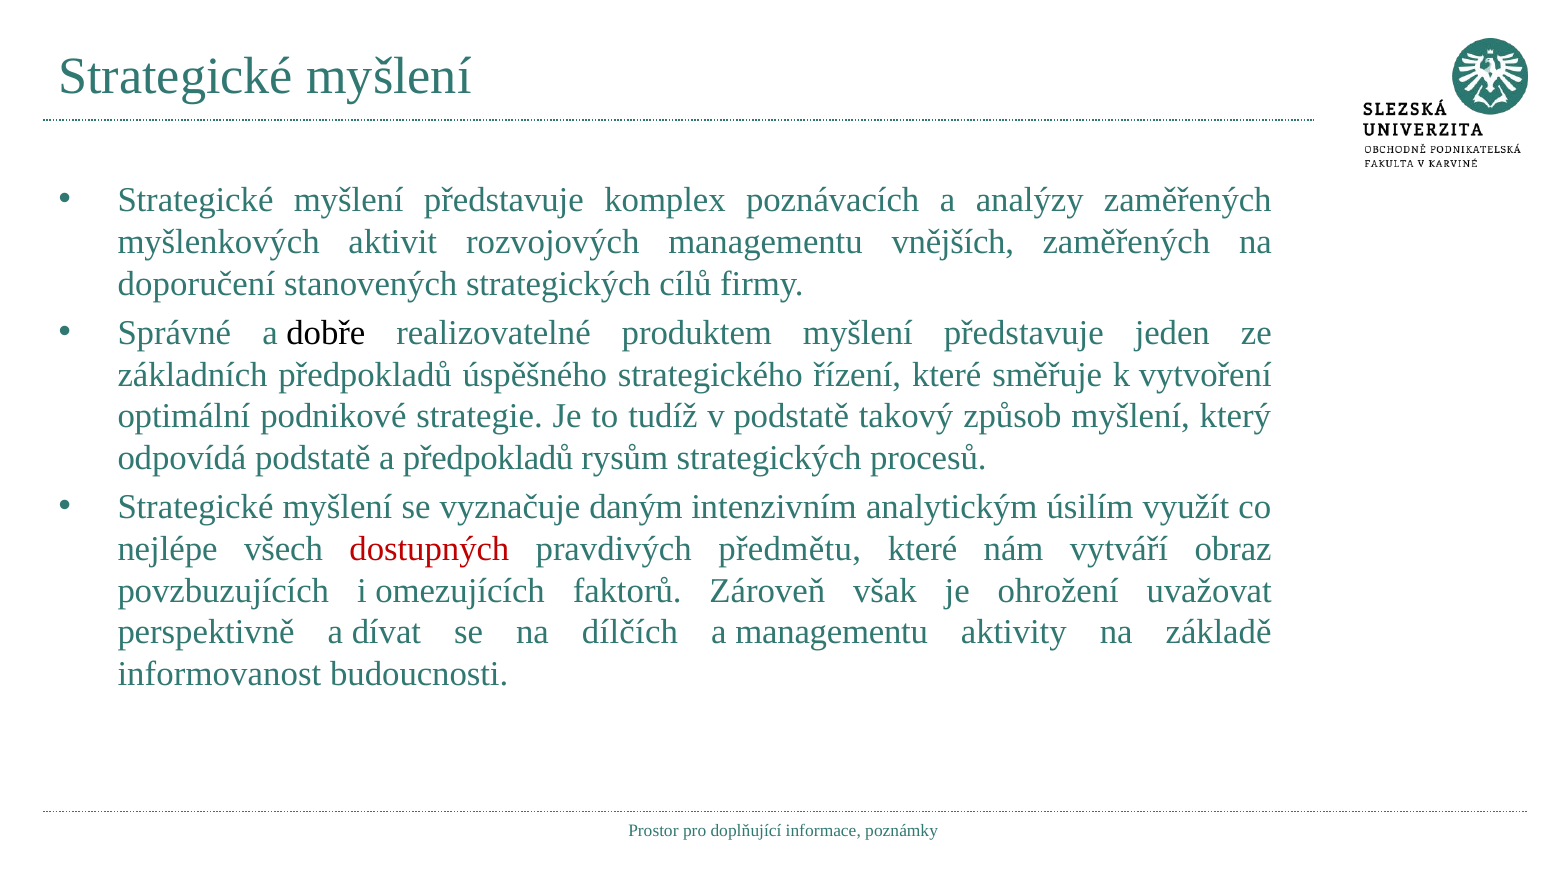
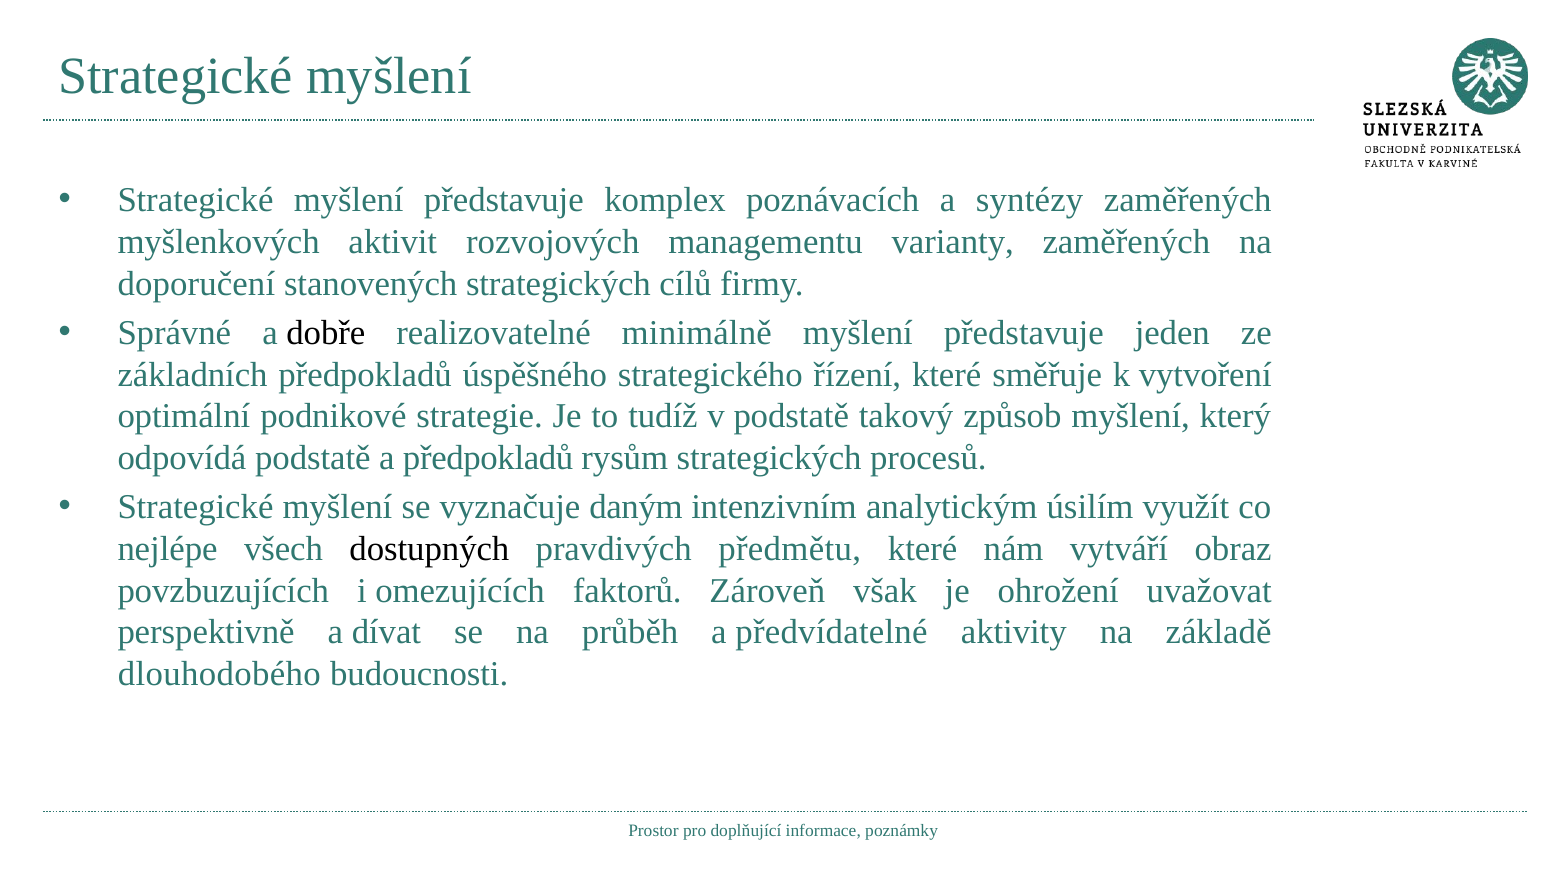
analýzy: analýzy -> syntézy
vnějších: vnějších -> varianty
produktem: produktem -> minimálně
dostupných colour: red -> black
dílčích: dílčích -> průběh
a managementu: managementu -> předvídatelné
informovanost: informovanost -> dlouhodobého
